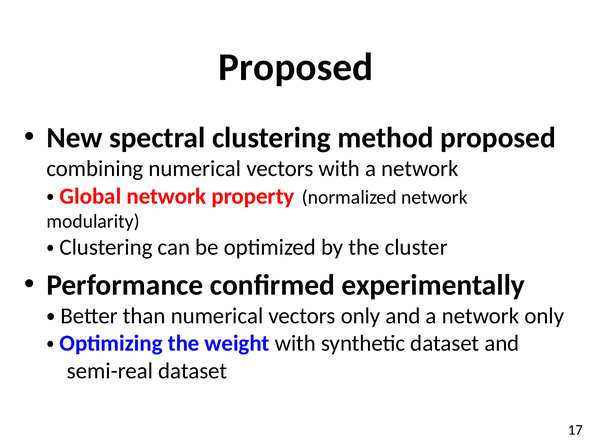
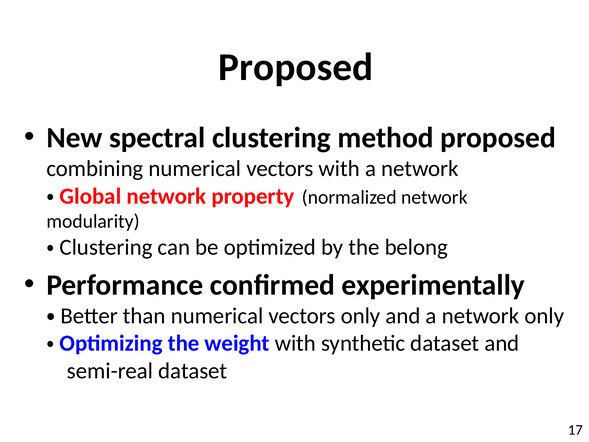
cluster: cluster -> belong
